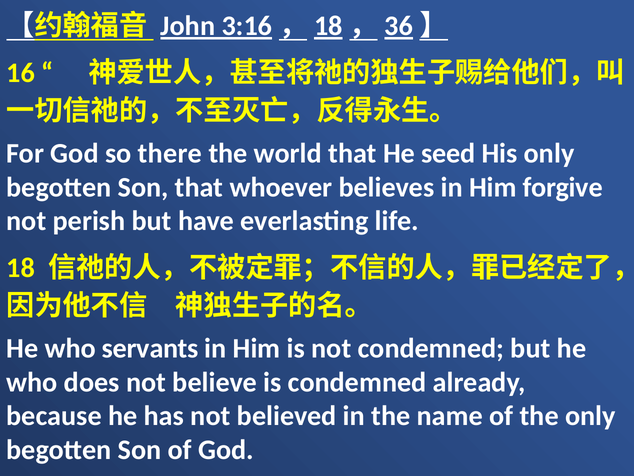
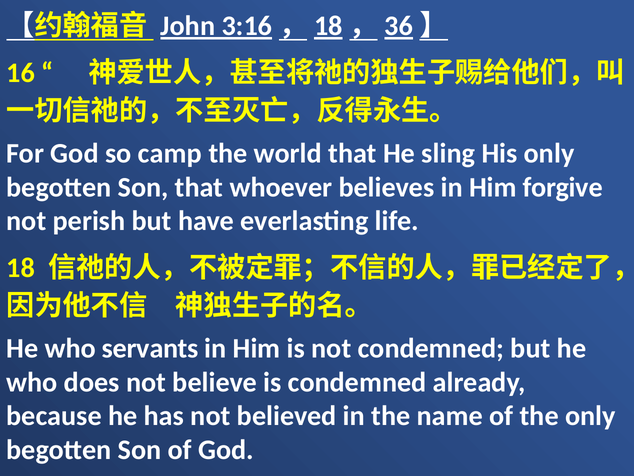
there: there -> camp
seed: seed -> sling
